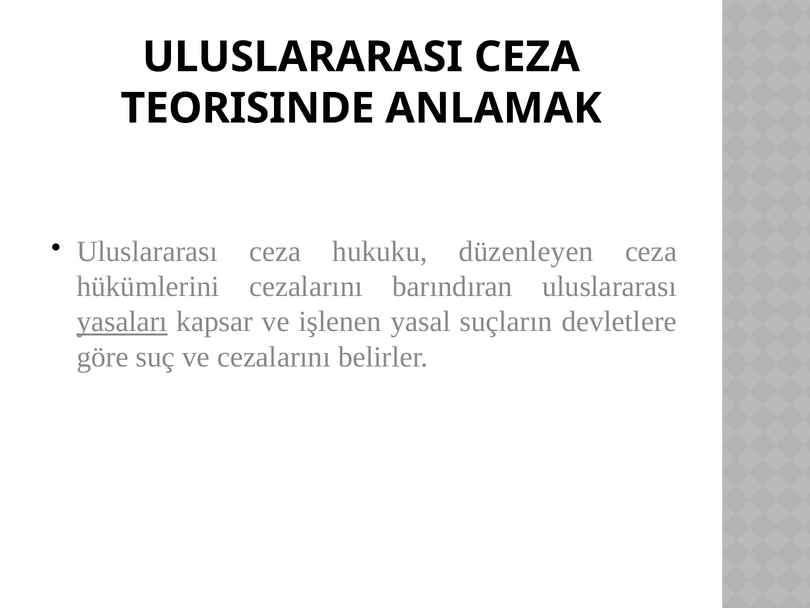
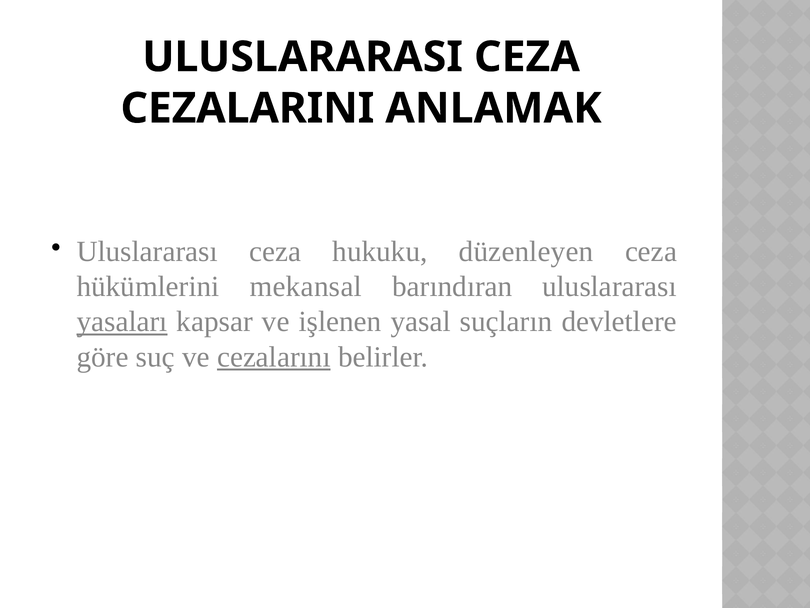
TEORISINDE: TEORISINDE -> CEZALARINI
hükümlerini cezalarını: cezalarını -> mekansal
cezalarını at (274, 357) underline: none -> present
